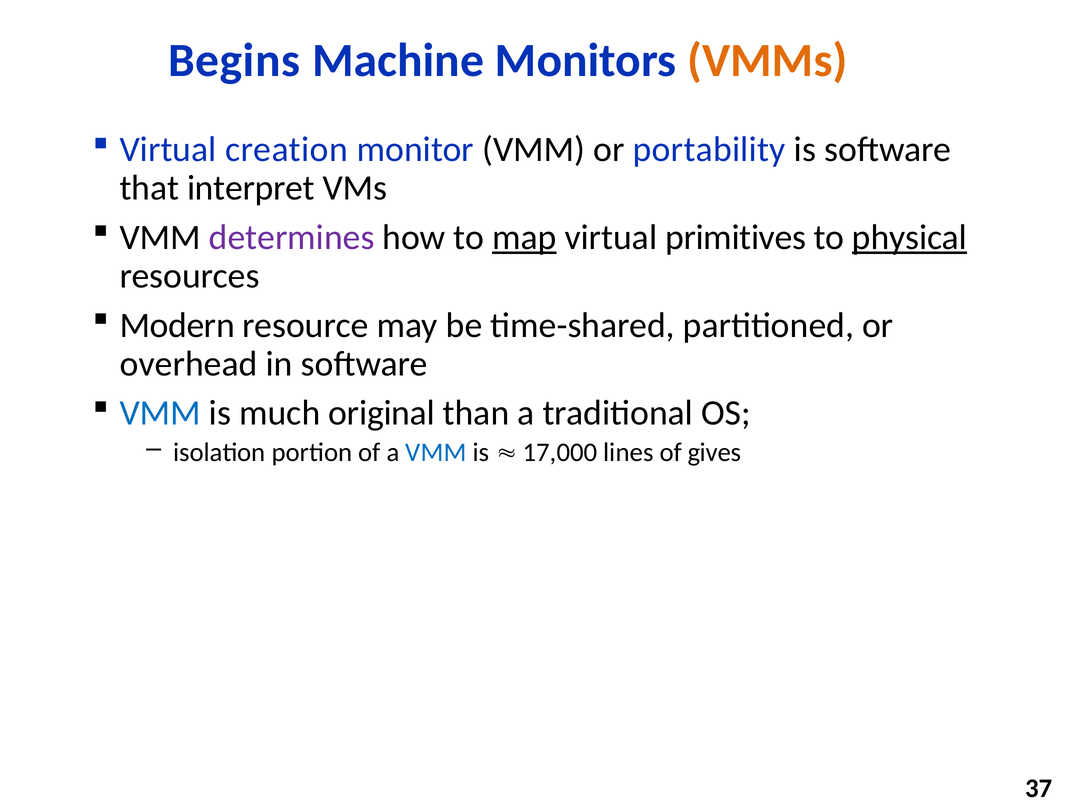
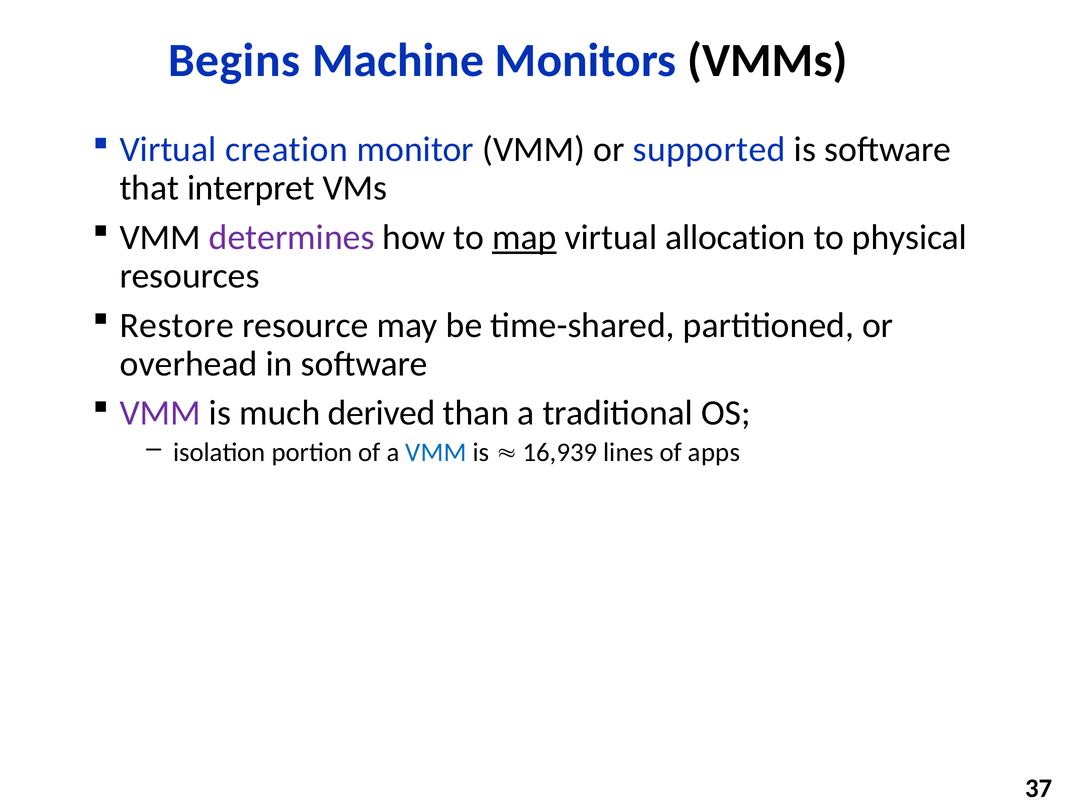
VMMs colour: orange -> black
portability: portability -> supported
primitives: primitives -> allocation
physical underline: present -> none
Modern: Modern -> Restore
VMM at (160, 413) colour: blue -> purple
original: original -> derived
17,000: 17,000 -> 16,939
gives: gives -> apps
